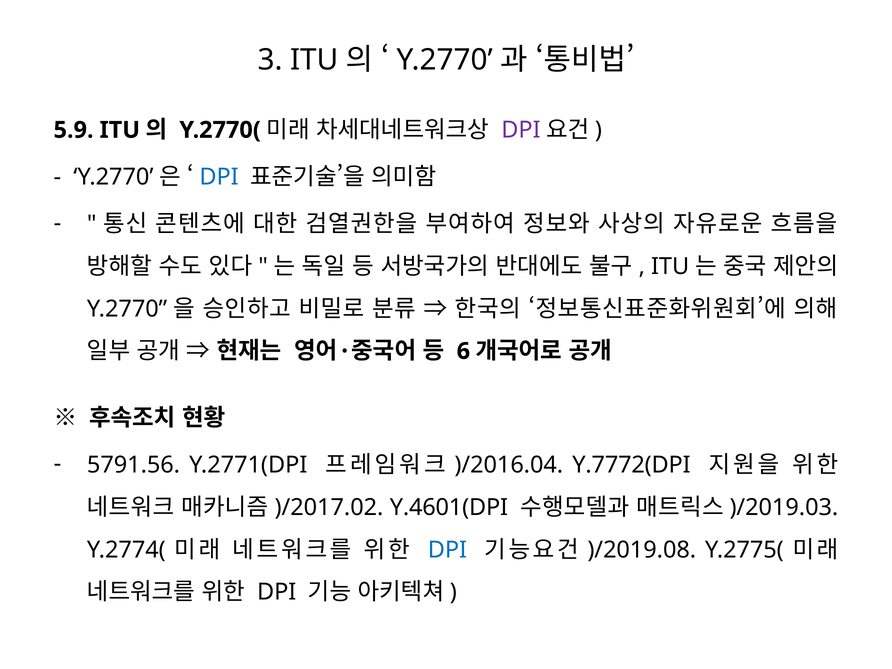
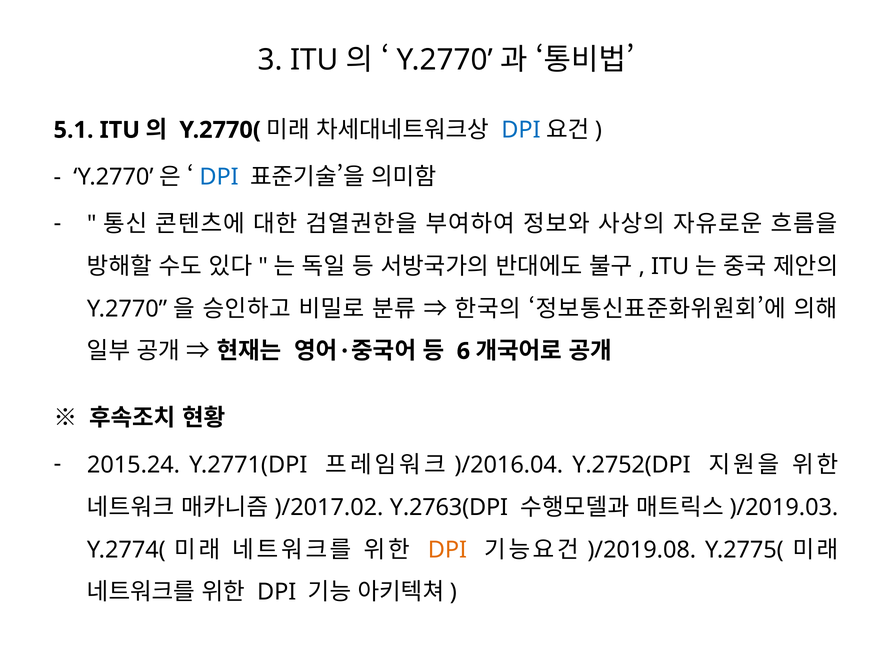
5.9: 5.9 -> 5.1
DPI at (521, 130) colour: purple -> blue
5791.56: 5791.56 -> 2015.24
Y.7772(DPI: Y.7772(DPI -> Y.2752(DPI
Y.4601(DPI: Y.4601(DPI -> Y.2763(DPI
DPI at (447, 550) colour: blue -> orange
